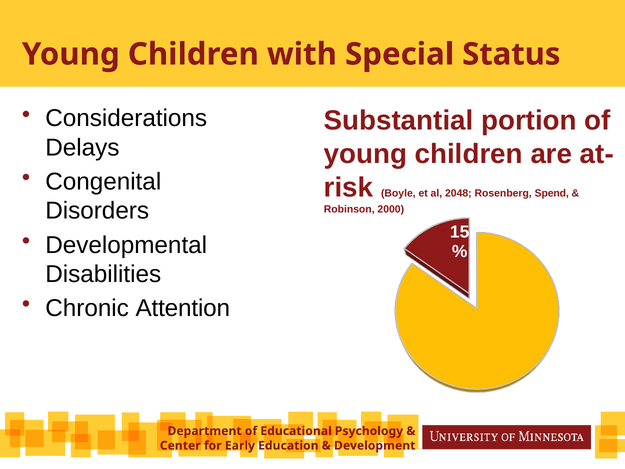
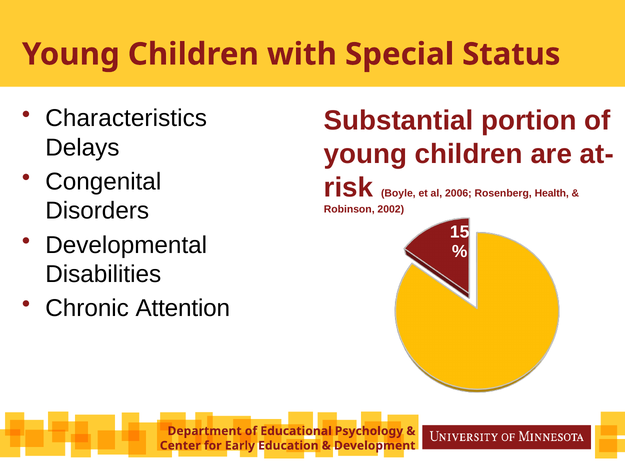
Considerations: Considerations -> Characteristics
2048: 2048 -> 2006
Spend: Spend -> Health
2000: 2000 -> 2002
